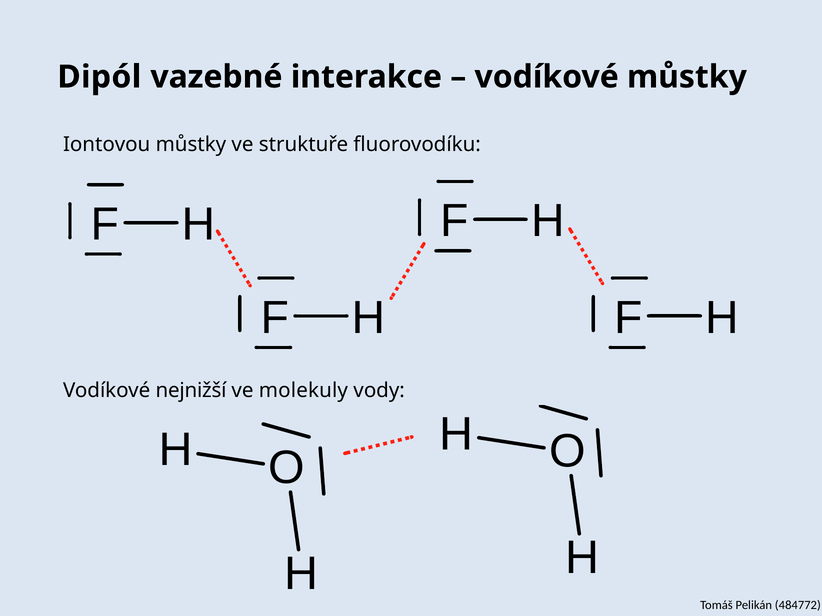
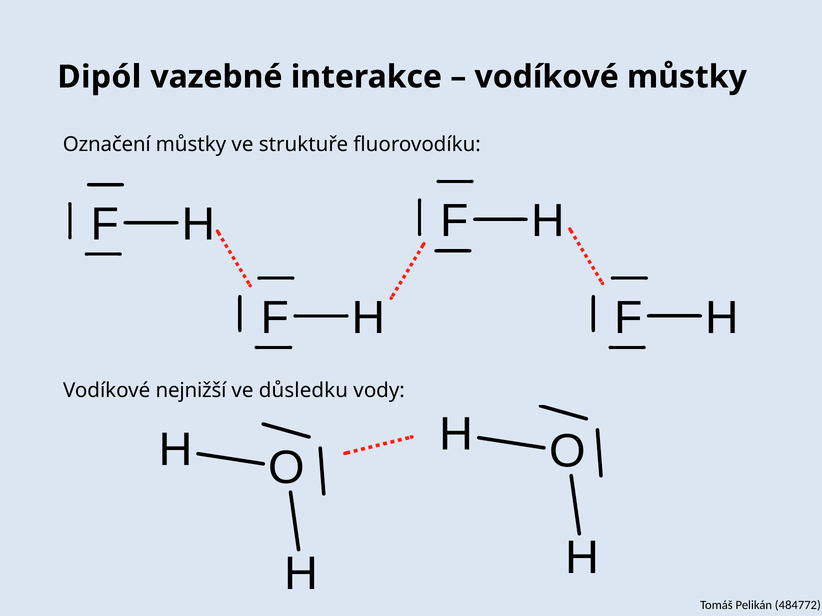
Iontovou: Iontovou -> Označení
molekuly: molekuly -> důsledku
